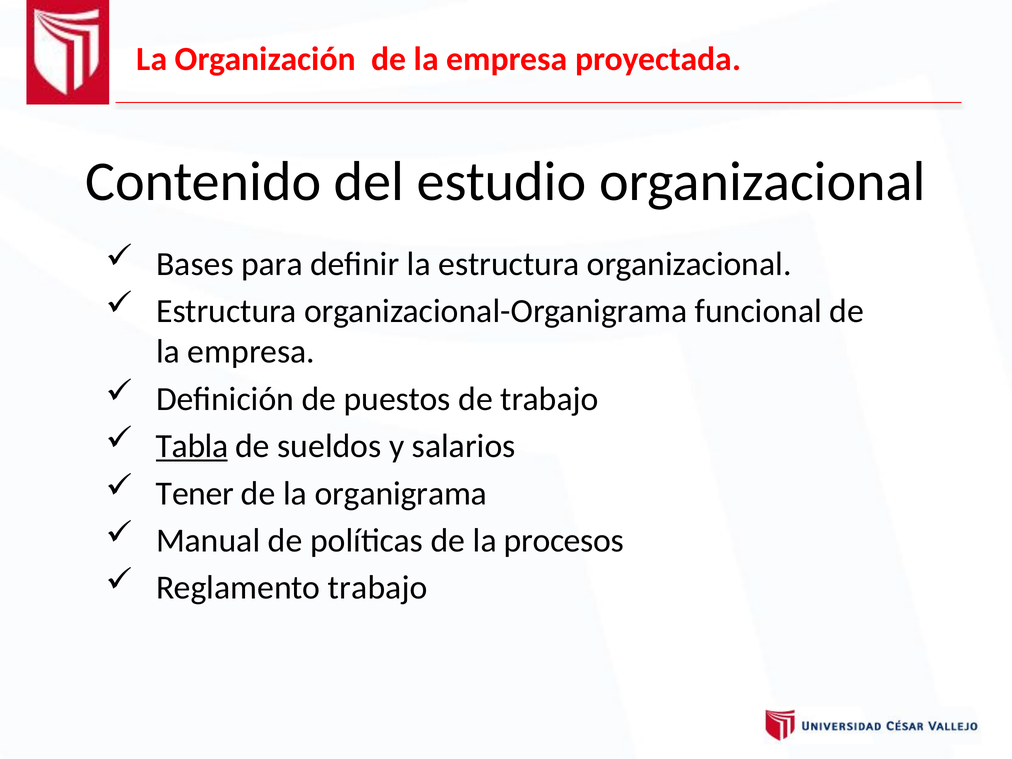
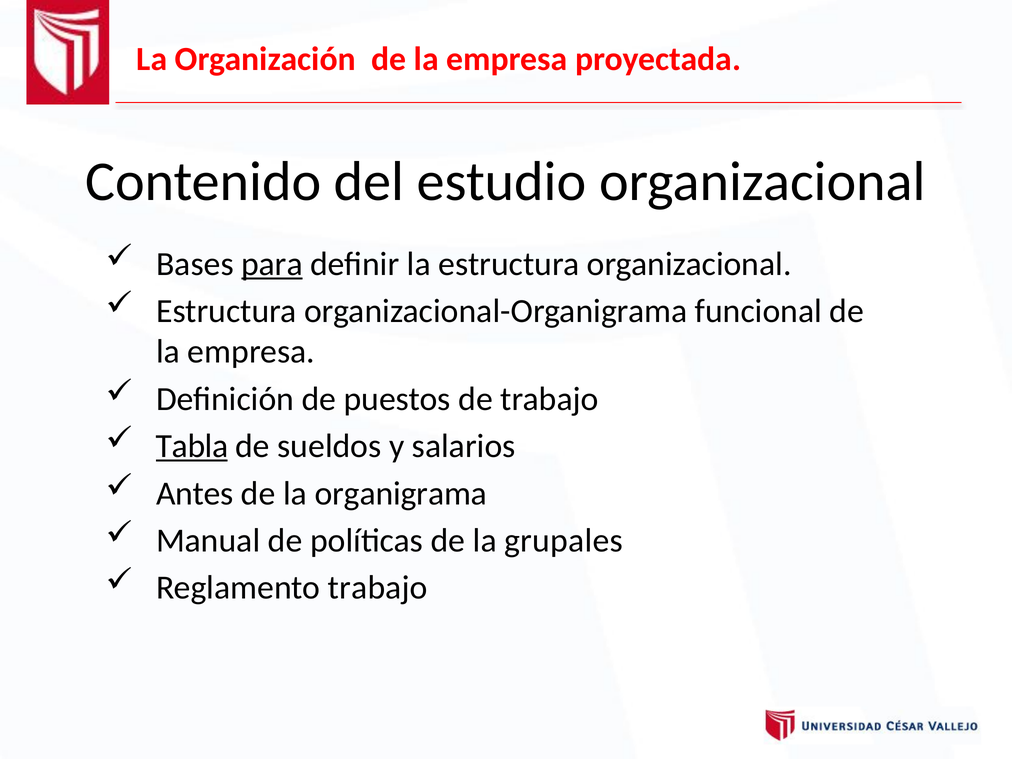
para underline: none -> present
Tener: Tener -> Antes
procesos: procesos -> grupales
